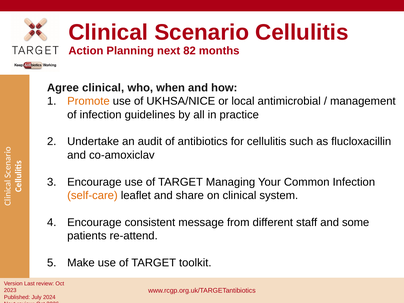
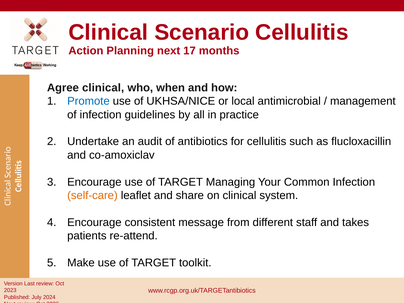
82: 82 -> 17
Promote colour: orange -> blue
some: some -> takes
